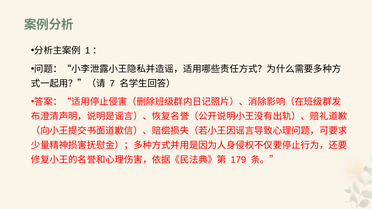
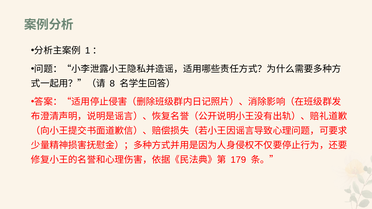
7: 7 -> 8
